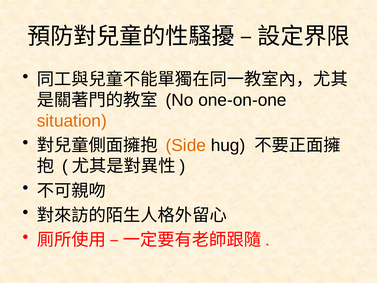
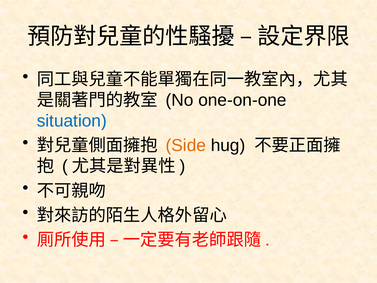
situation colour: orange -> blue
